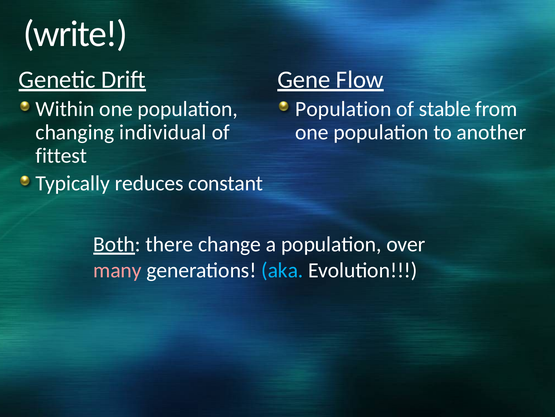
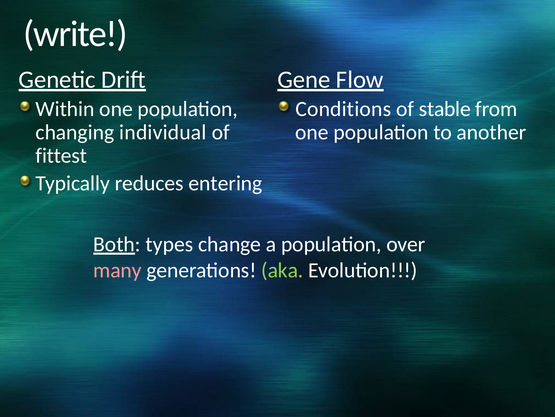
Population at (343, 109): Population -> Conditions
constant: constant -> entering
there: there -> types
aka colour: light blue -> light green
